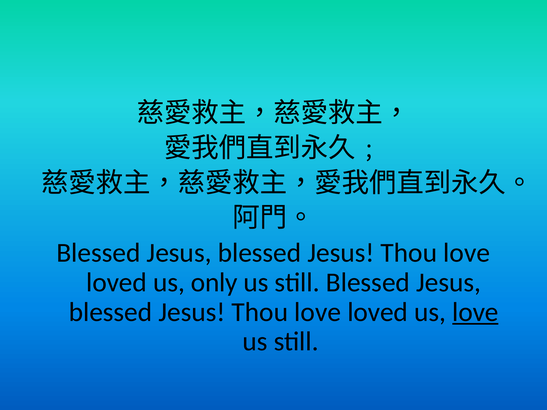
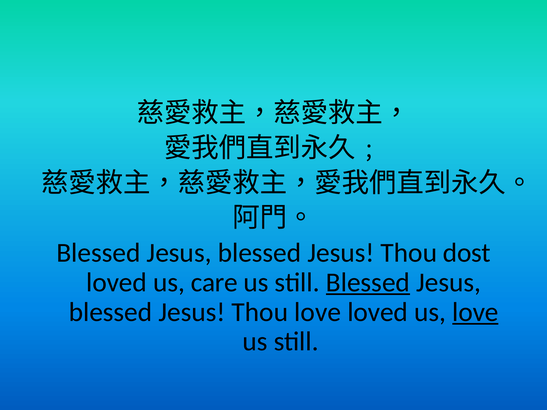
love at (467, 253): love -> dost
only: only -> care
Blessed at (368, 283) underline: none -> present
